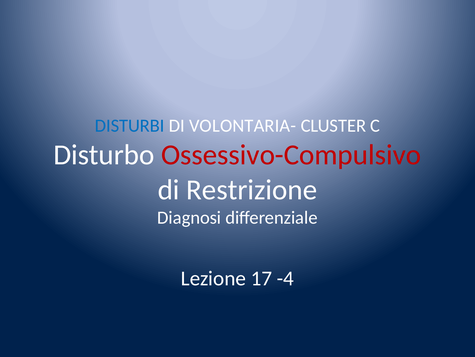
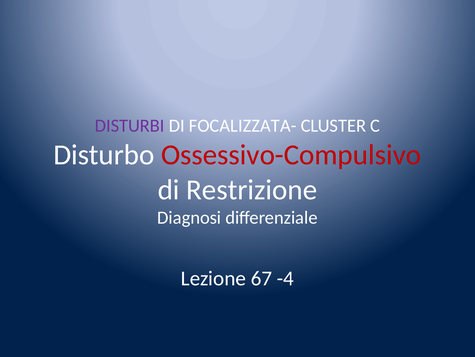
DISTURBI colour: blue -> purple
VOLONTARIA-: VOLONTARIA- -> FOCALIZZATA-
17: 17 -> 67
